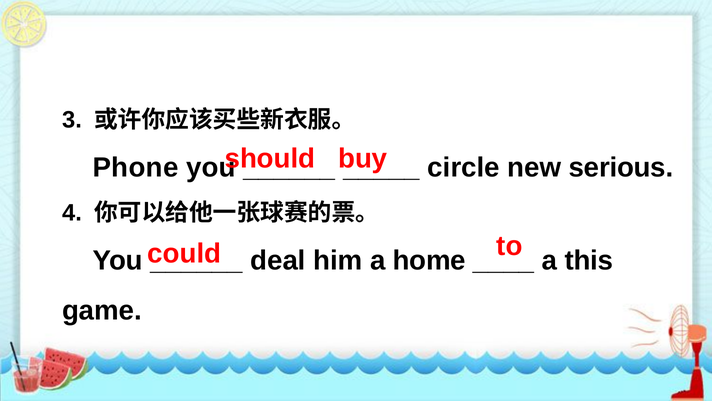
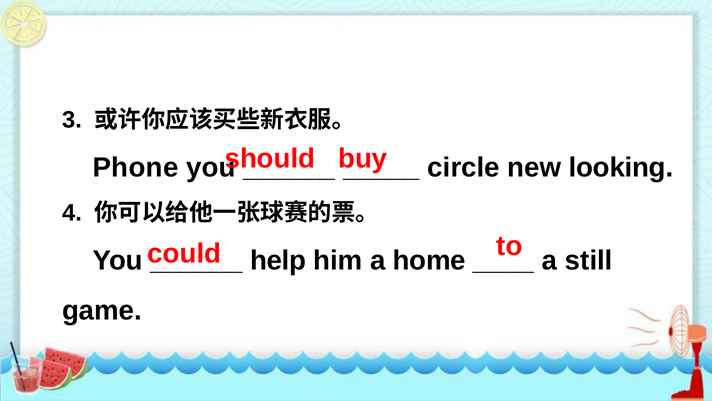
serious: serious -> looking
deal: deal -> help
this: this -> still
